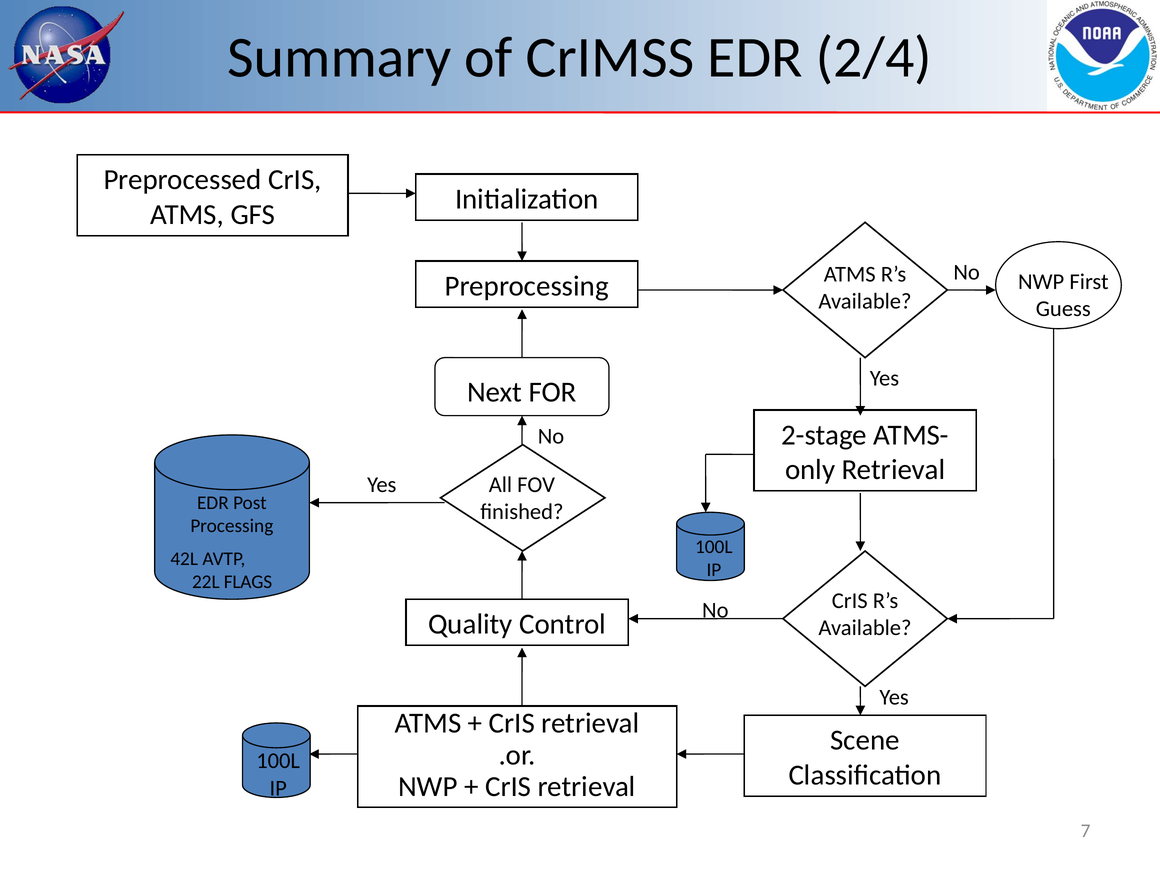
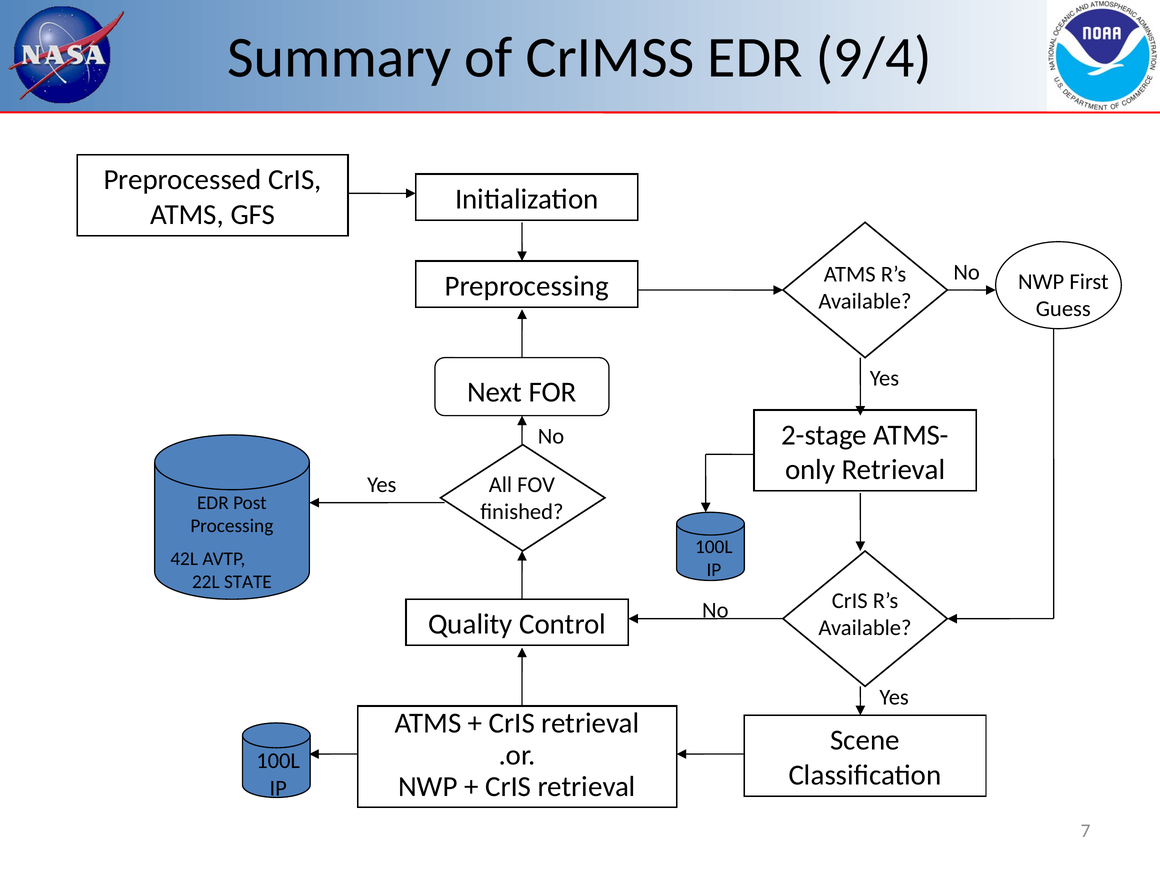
2/4: 2/4 -> 9/4
FLAGS: FLAGS -> STATE
